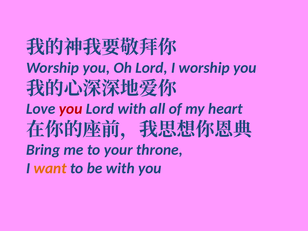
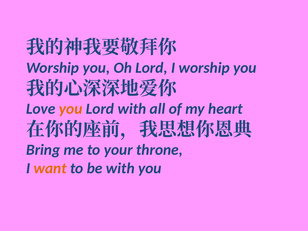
you at (71, 109) colour: red -> orange
